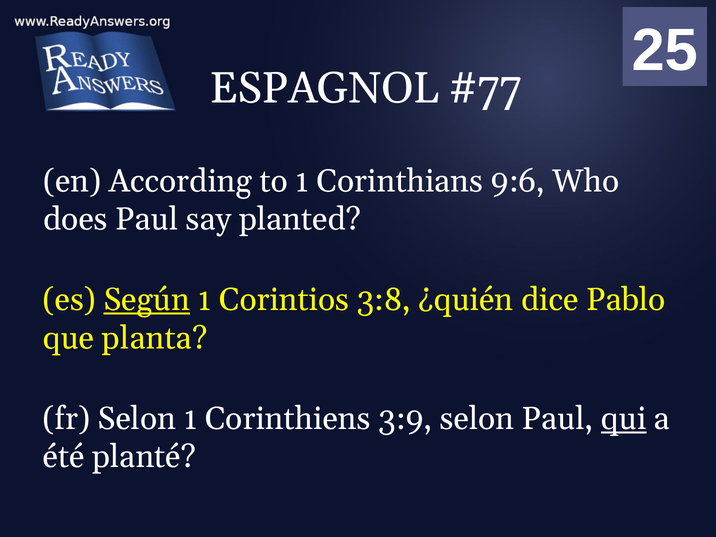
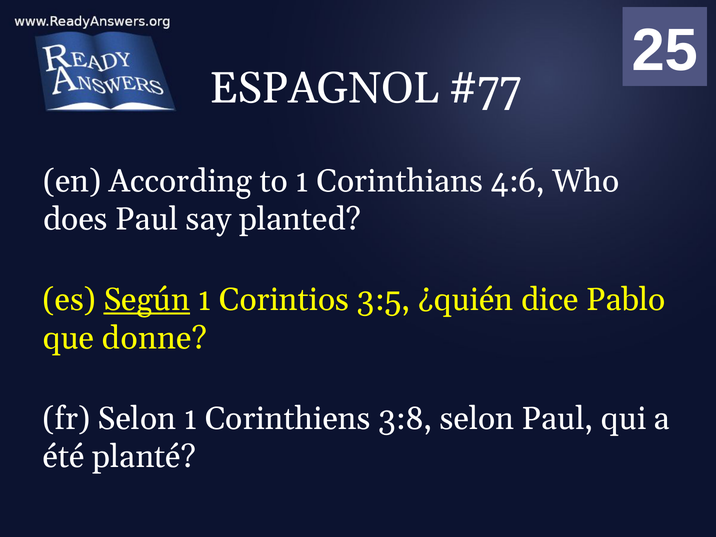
9:6: 9:6 -> 4:6
3:8: 3:8 -> 3:5
planta: planta -> donne
3:9: 3:9 -> 3:8
qui underline: present -> none
